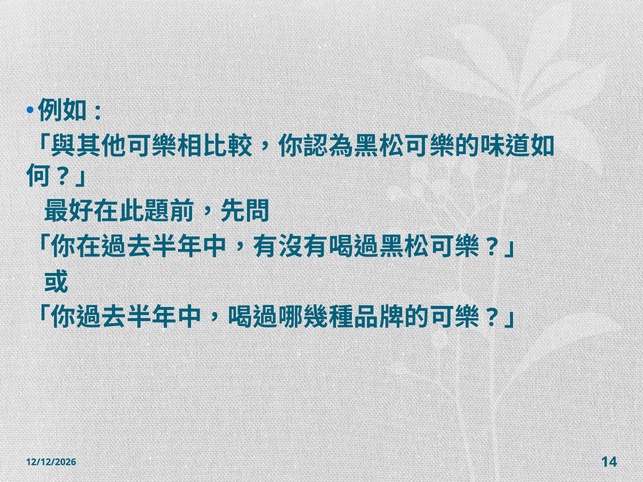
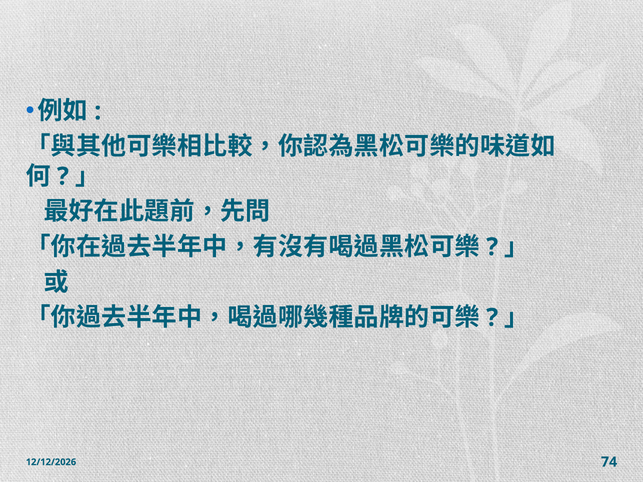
14: 14 -> 74
